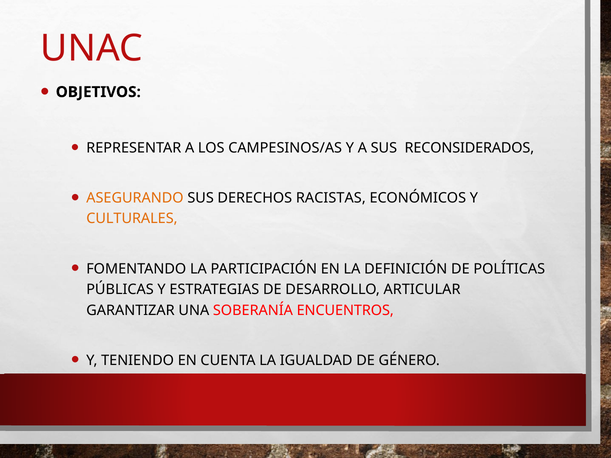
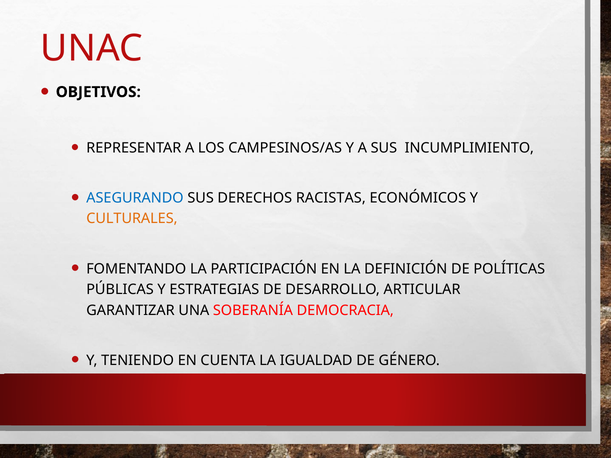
RECONSIDERADOS: RECONSIDERADOS -> INCUMPLIMIENTO
ASEGURANDO colour: orange -> blue
ENCUENTROS: ENCUENTROS -> DEMOCRACIA
